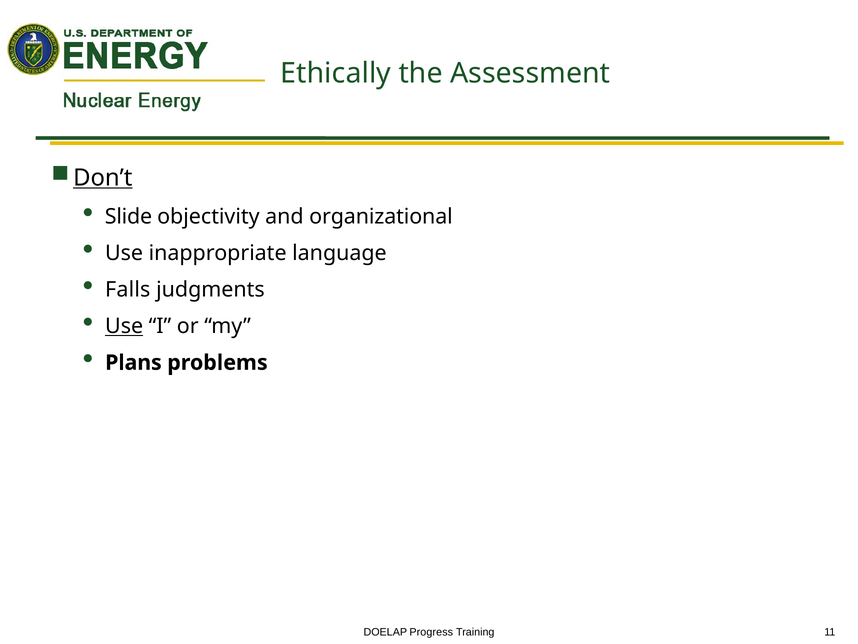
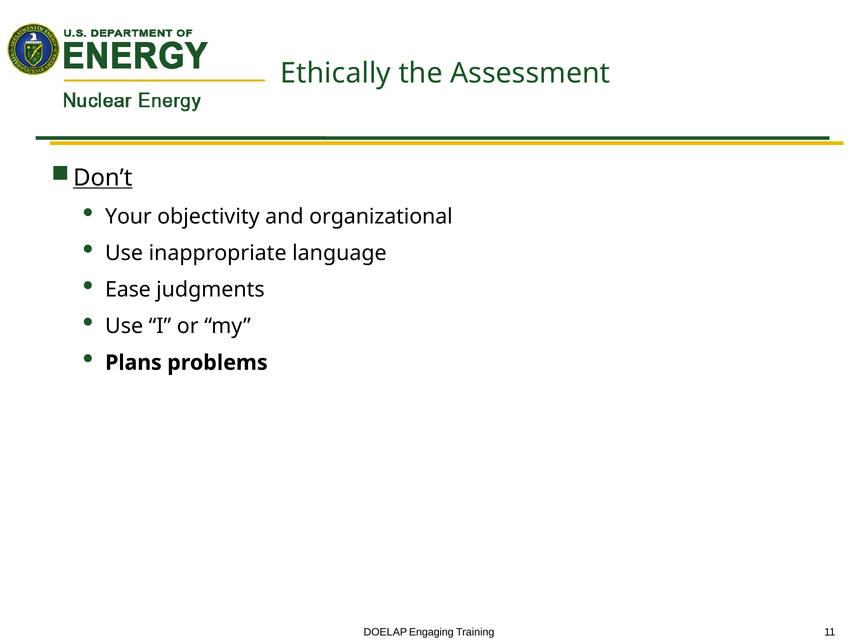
Slide: Slide -> Your
Falls: Falls -> Ease
Use at (124, 326) underline: present -> none
Progress: Progress -> Engaging
